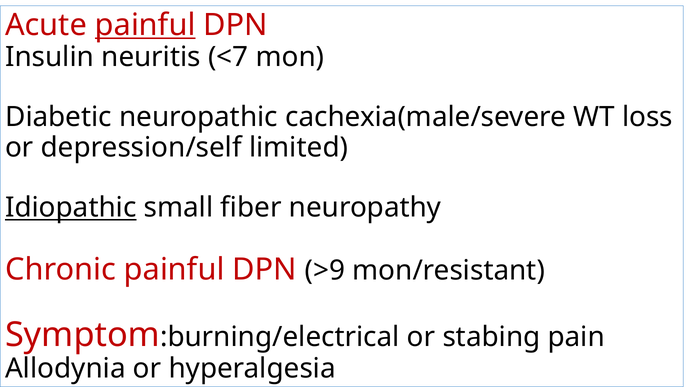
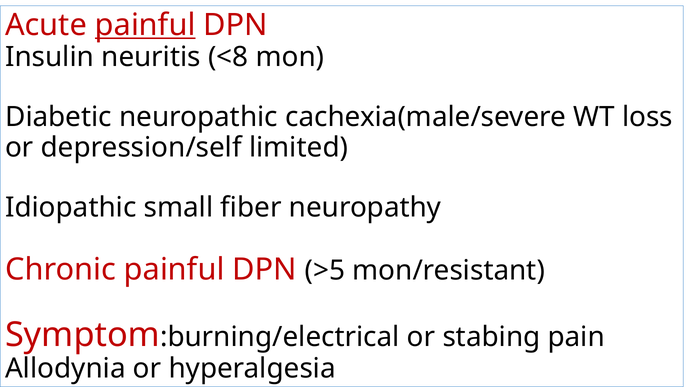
<7: <7 -> <8
Idiopathic underline: present -> none
>9: >9 -> >5
